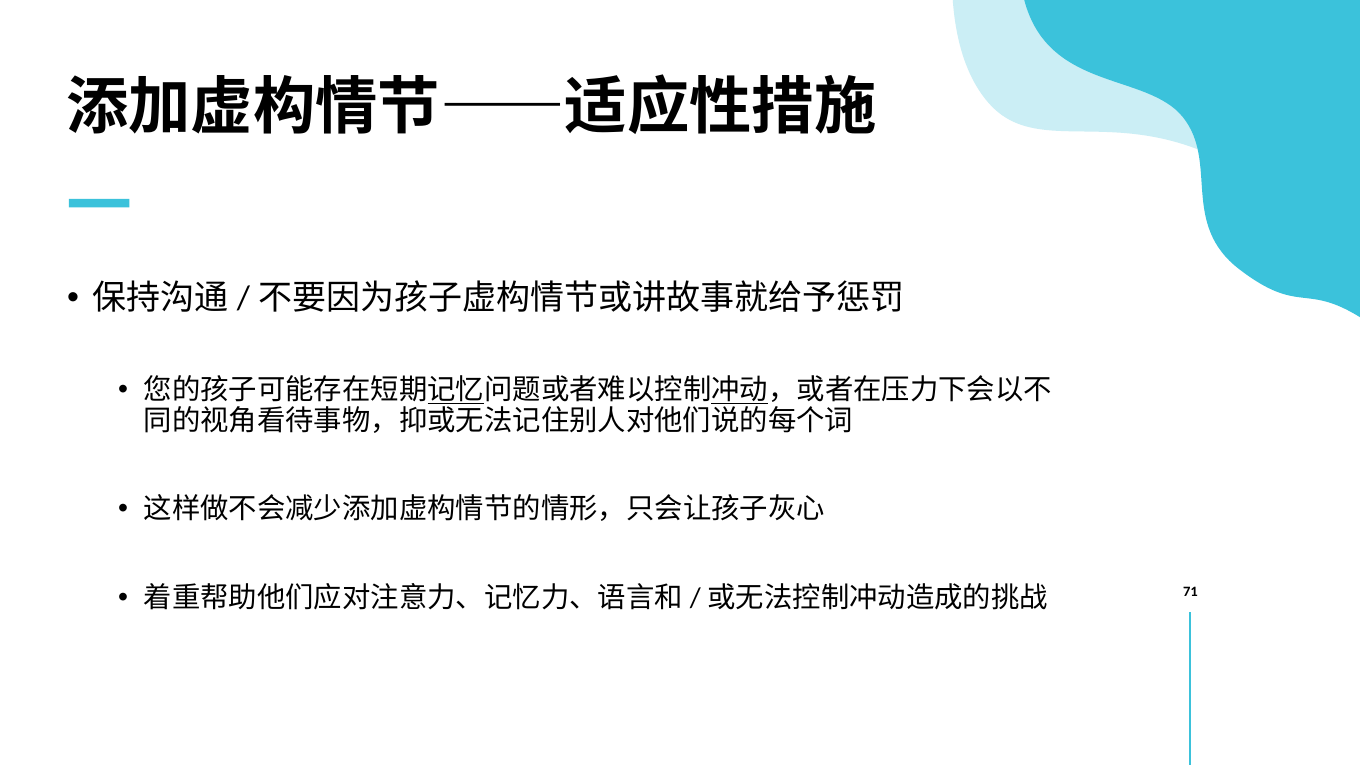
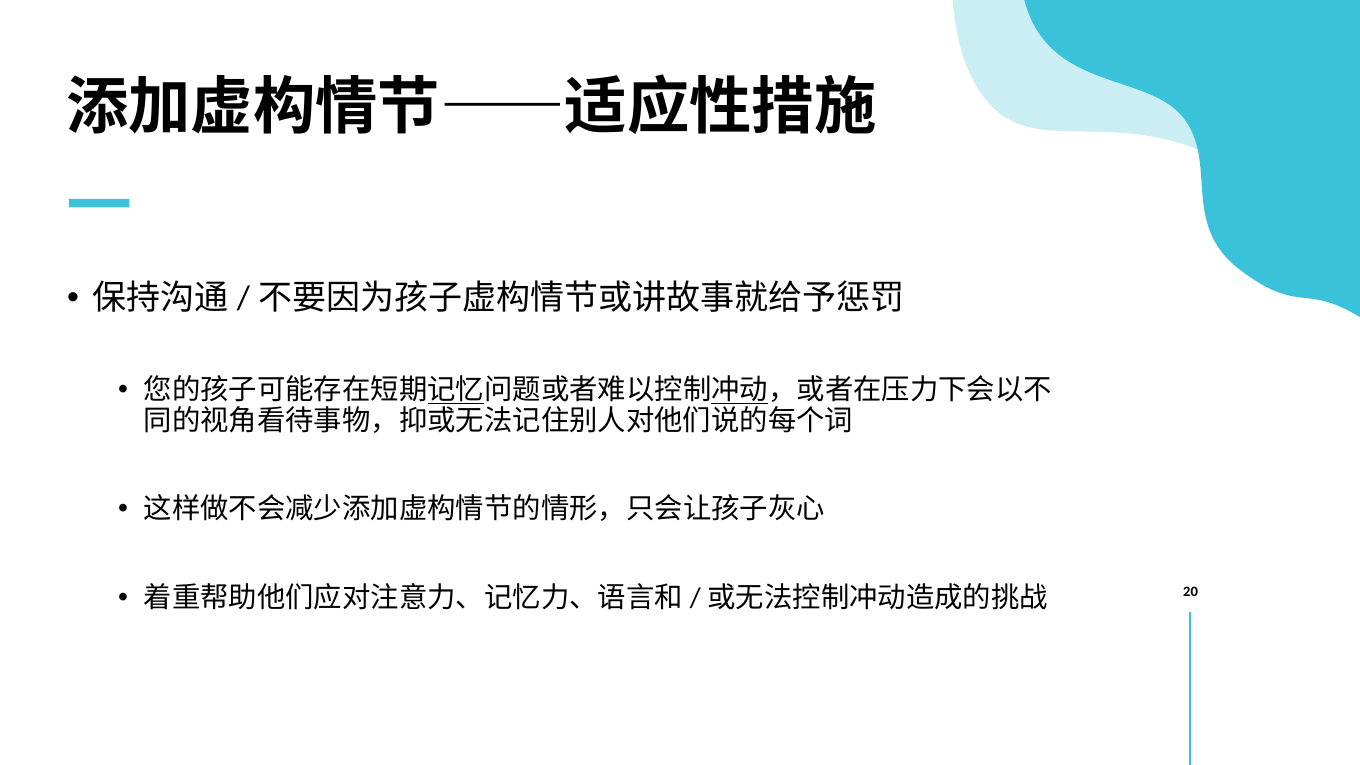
71: 71 -> 20
